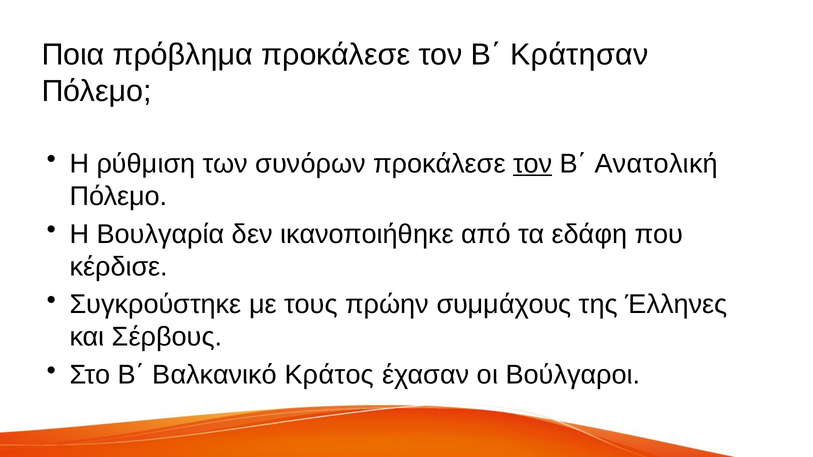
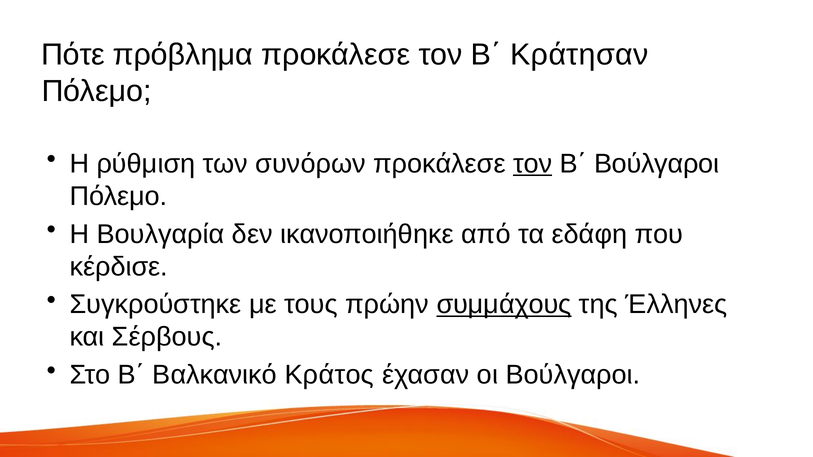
Ποια: Ποια -> Πότε
Β΄ Ανατολική: Ανατολική -> Βούλγαροι
συμμάχους underline: none -> present
